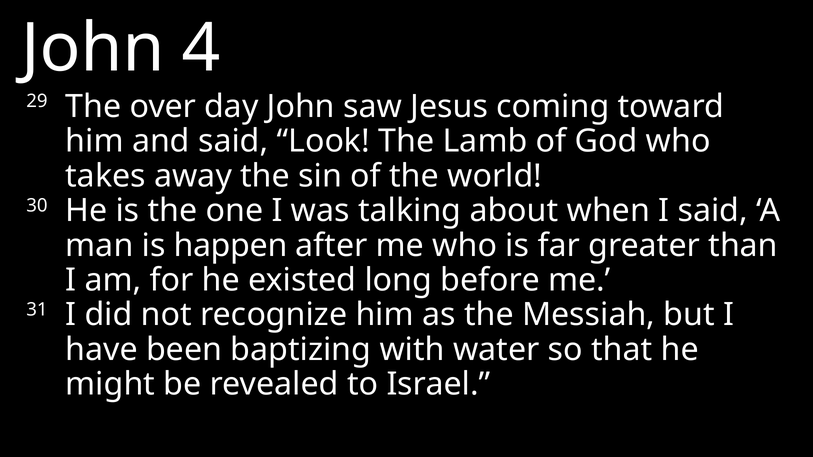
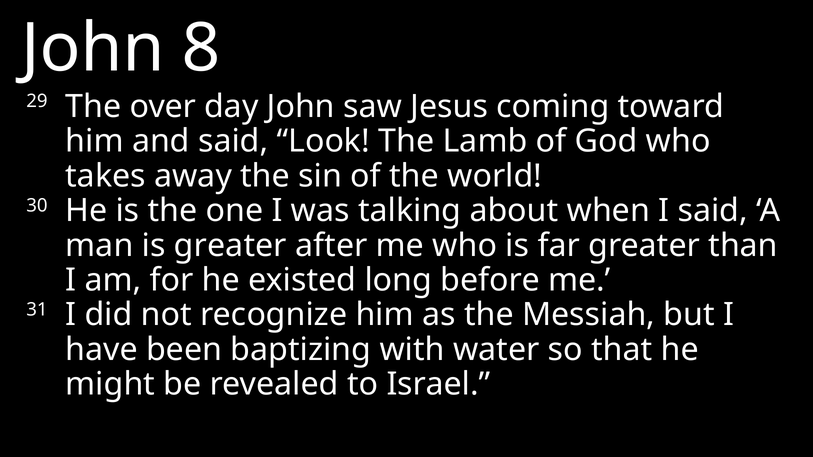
4: 4 -> 8
is happen: happen -> greater
